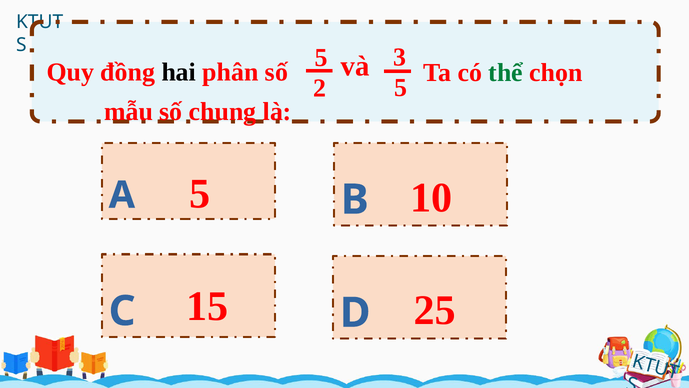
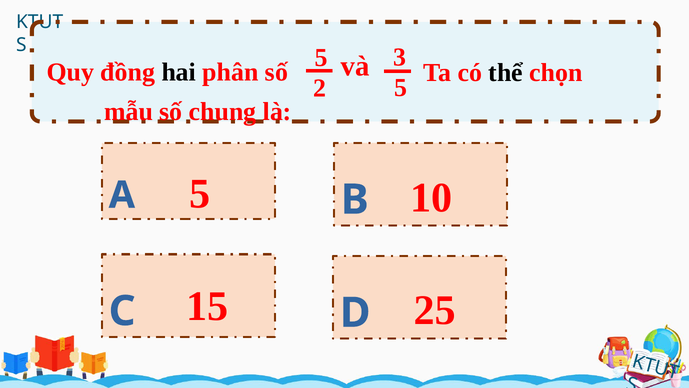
thể colour: green -> black
